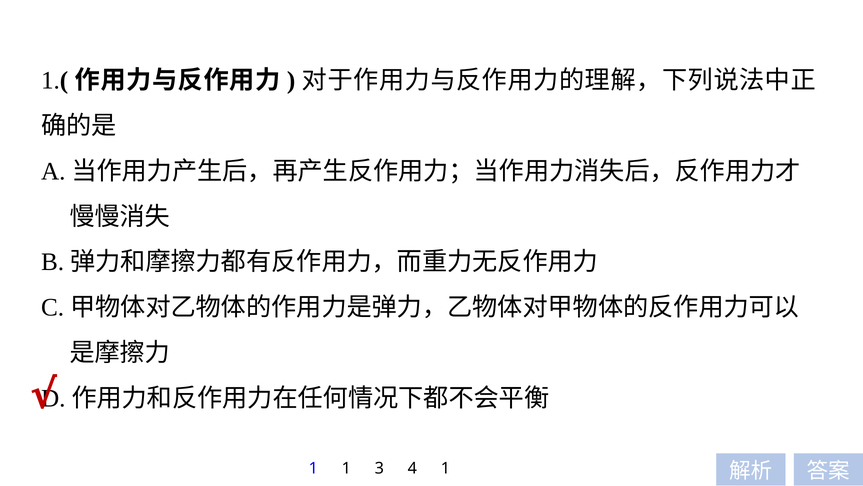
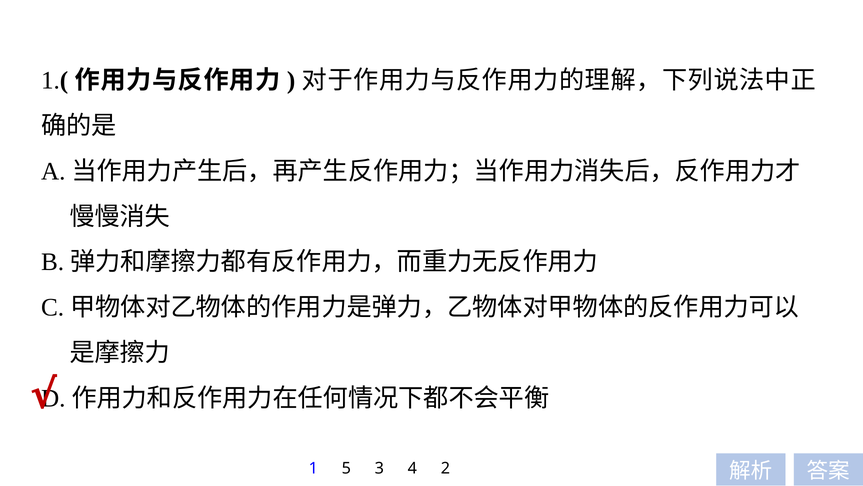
1 1: 1 -> 5
4 1: 1 -> 2
